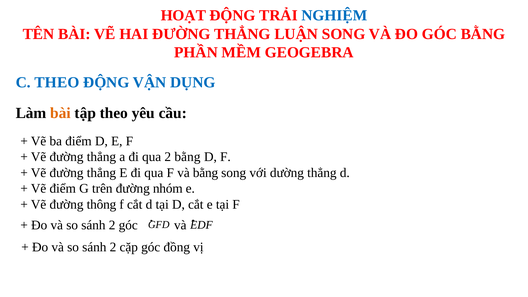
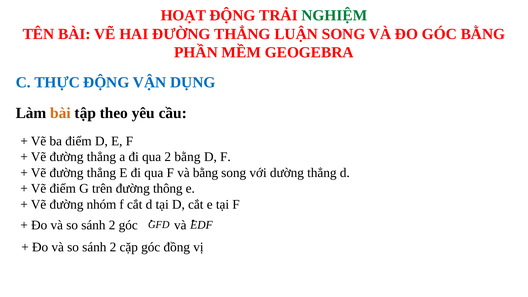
NGHIỆM colour: blue -> green
C THEO: THEO -> THỰC
nhóm: nhóm -> thông
thông: thông -> nhóm
